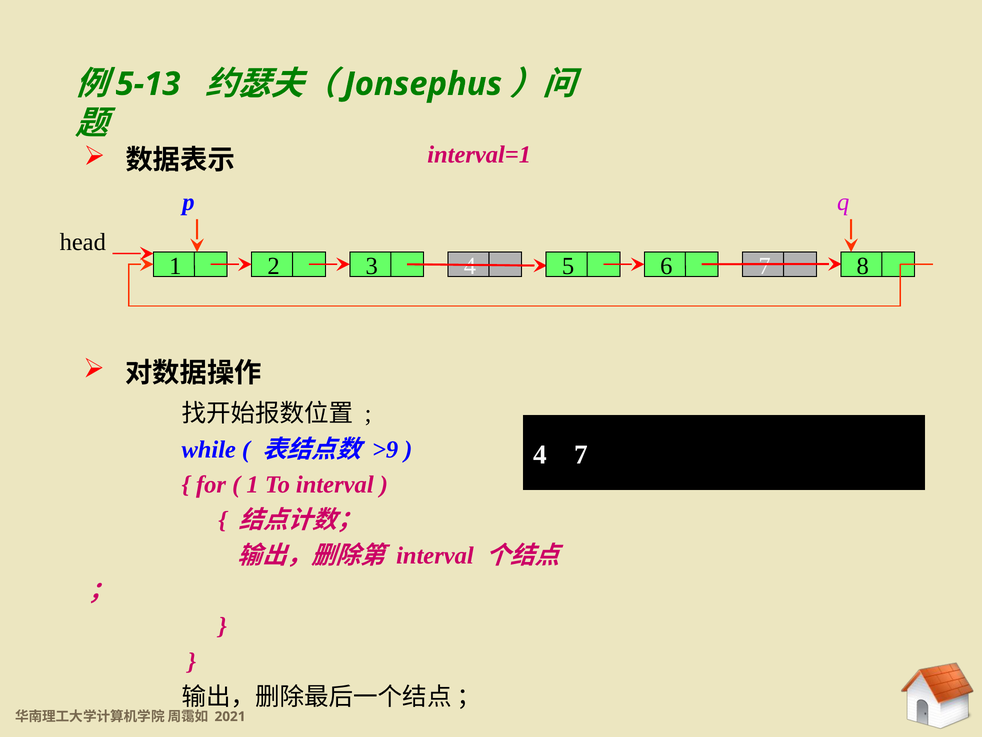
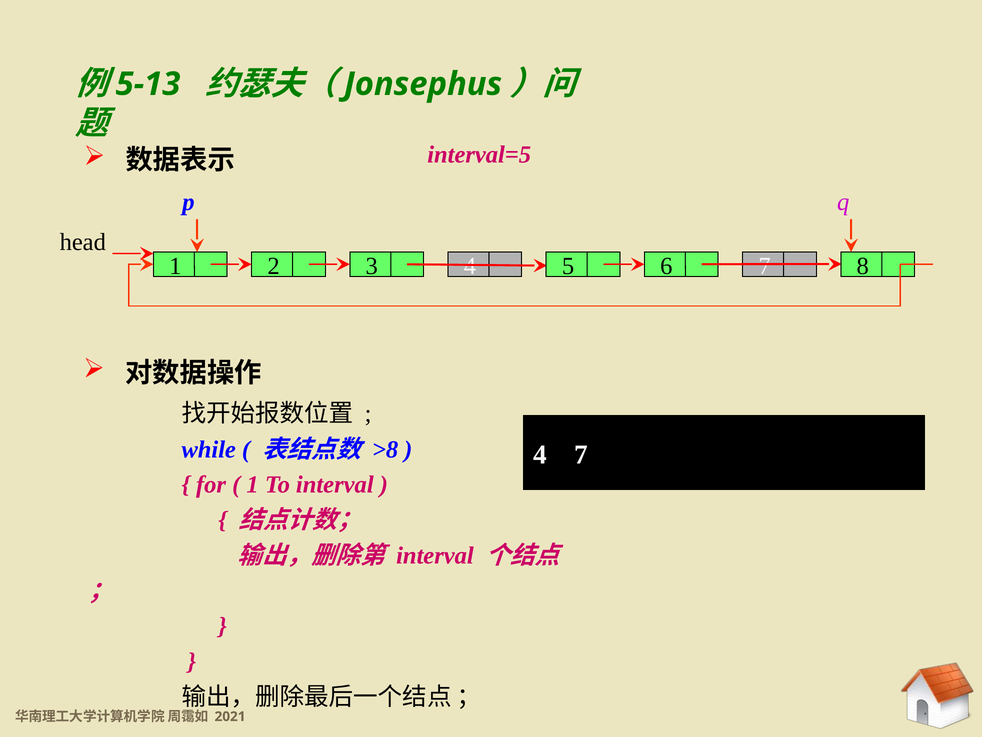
interval=1: interval=1 -> interval=5
>9: >9 -> >8
